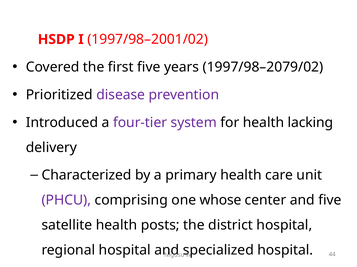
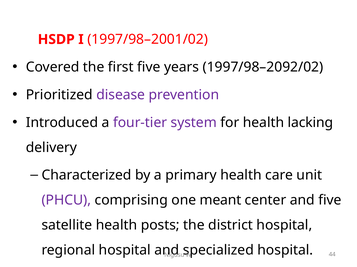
1997/98–2079/02: 1997/98–2079/02 -> 1997/98–2092/02
whose: whose -> meant
